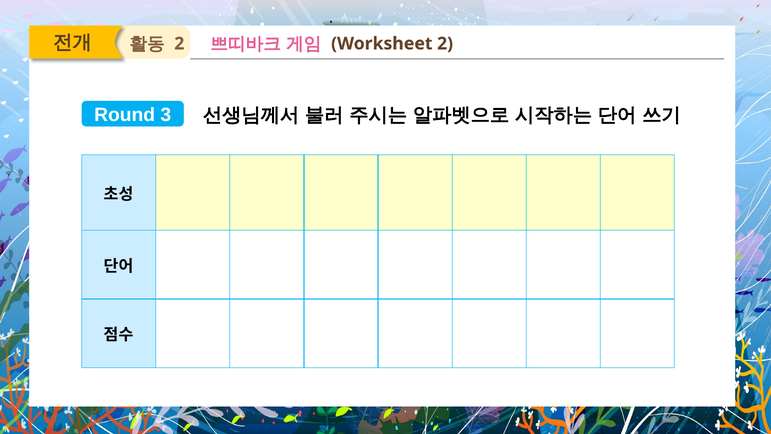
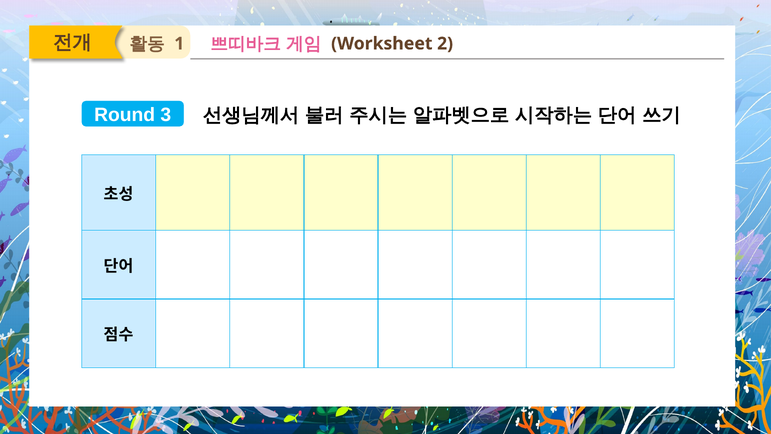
2 at (179, 44): 2 -> 1
